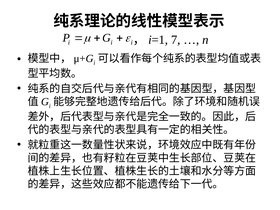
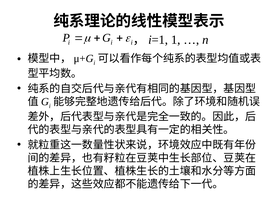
7: 7 -> 1
